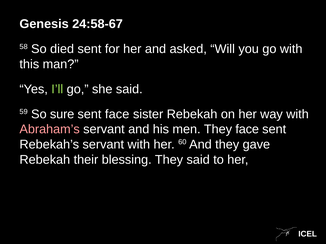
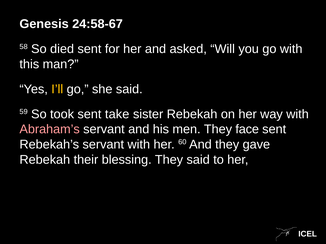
I’ll colour: light green -> yellow
sure: sure -> took
sent face: face -> take
